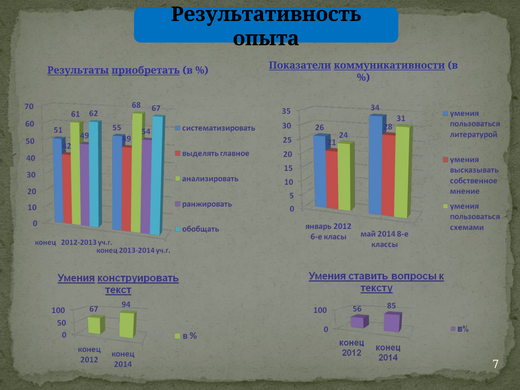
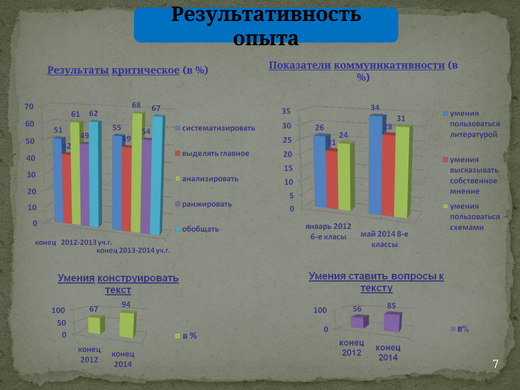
приобретать: приобретать -> критическое
